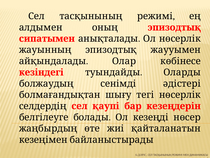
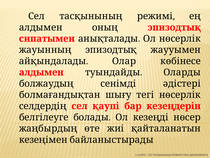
кезіндегі at (41, 72): кезіндегі -> алдымен
